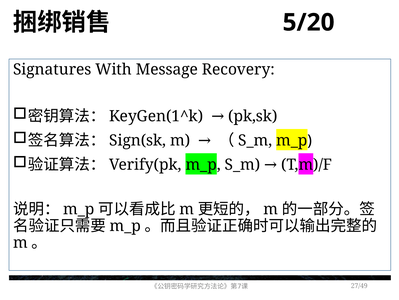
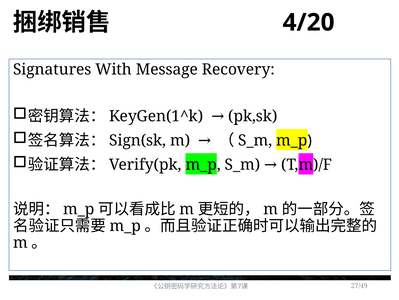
5/20: 5/20 -> 4/20
